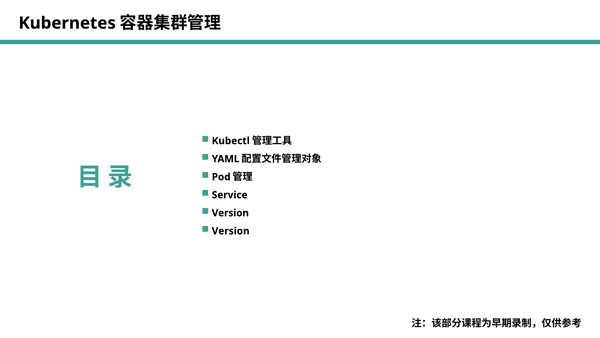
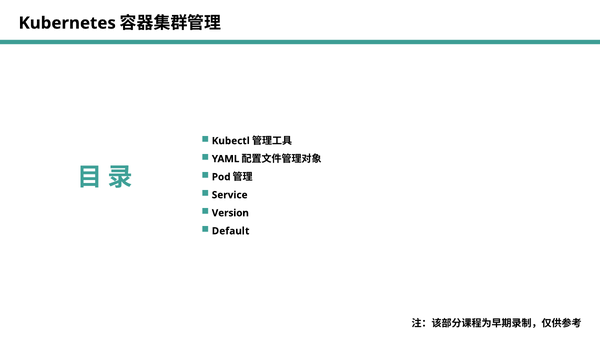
Version at (231, 231): Version -> Default
